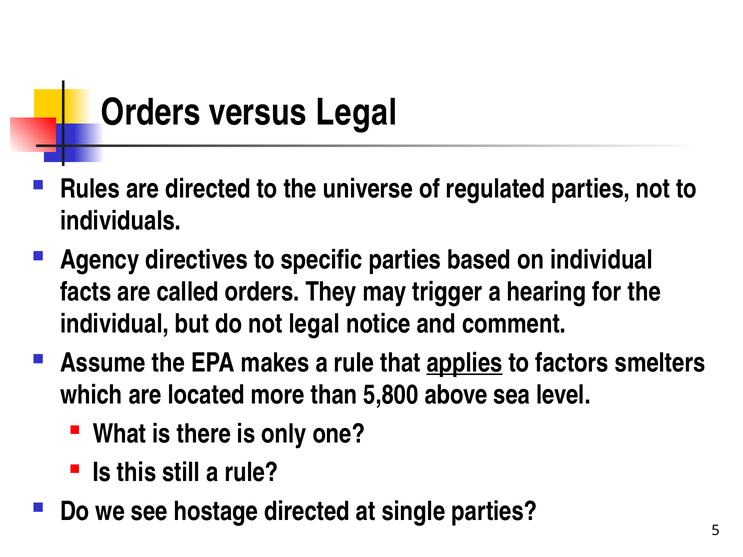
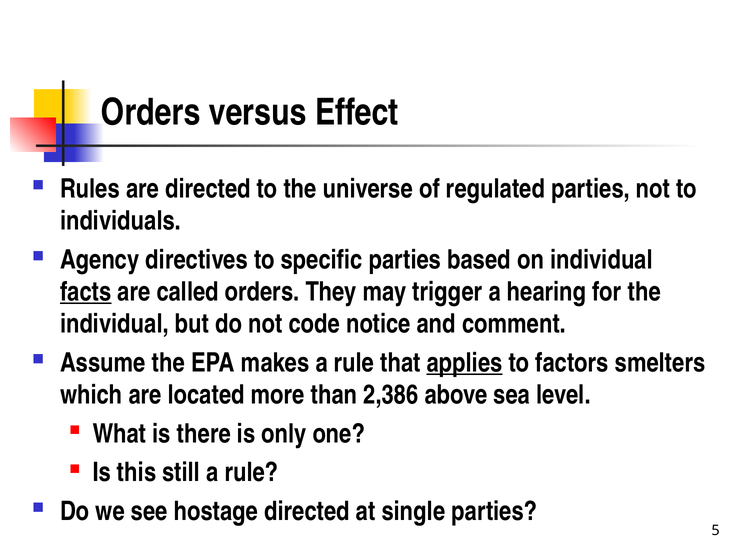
versus Legal: Legal -> Effect
facts underline: none -> present
not legal: legal -> code
5,800: 5,800 -> 2,386
